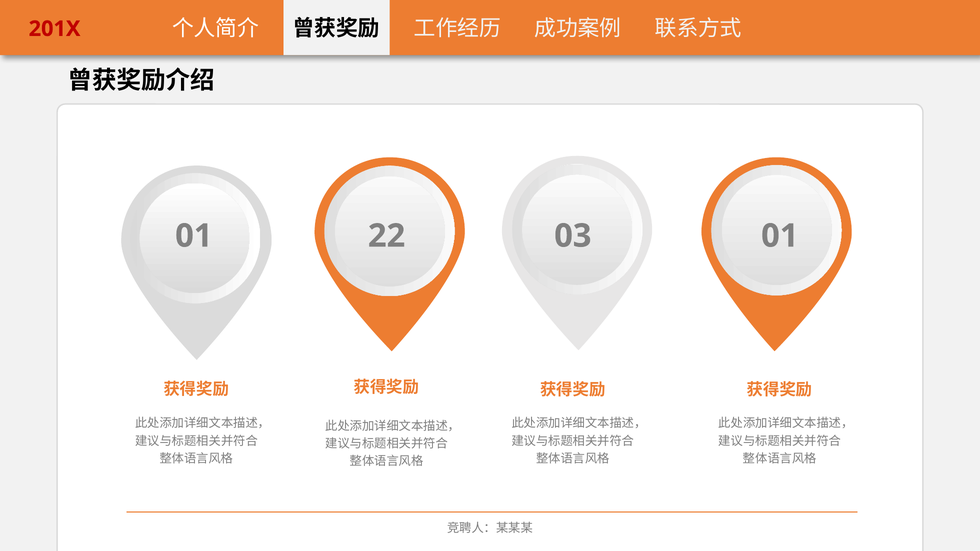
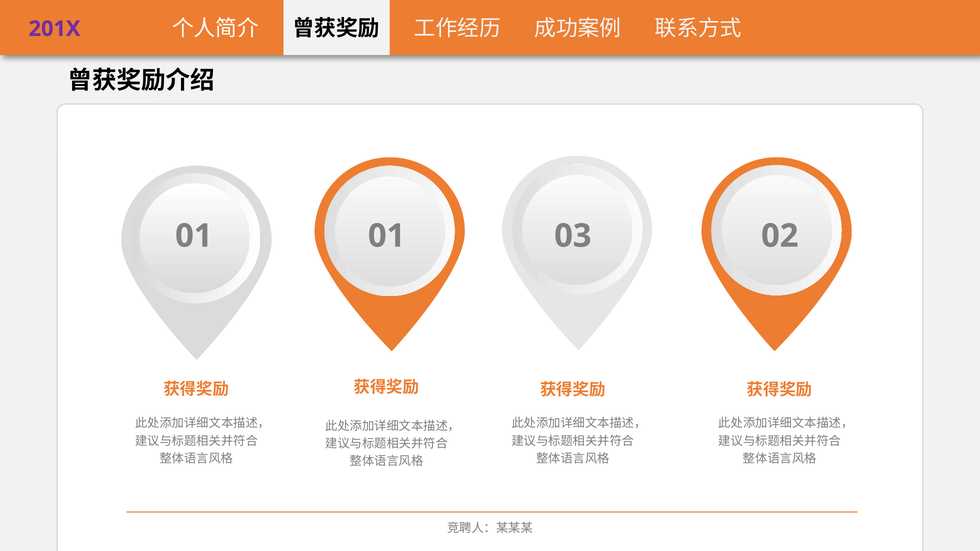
201X colour: red -> purple
01 22: 22 -> 01
03 01: 01 -> 02
